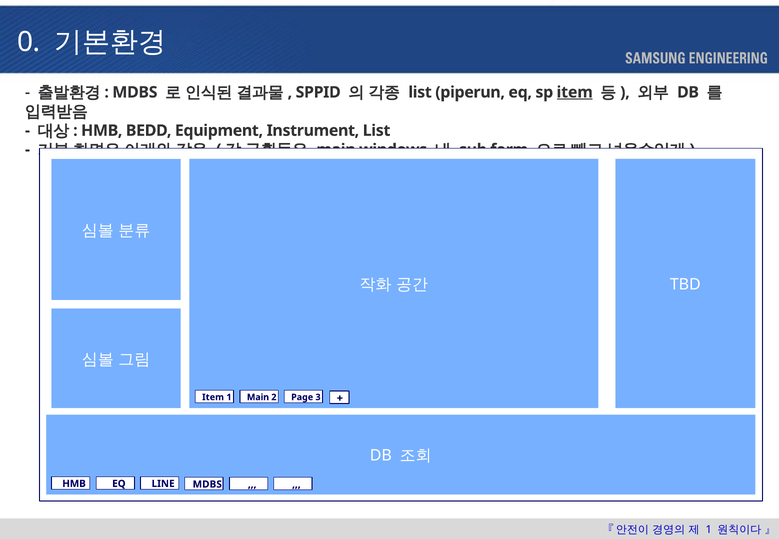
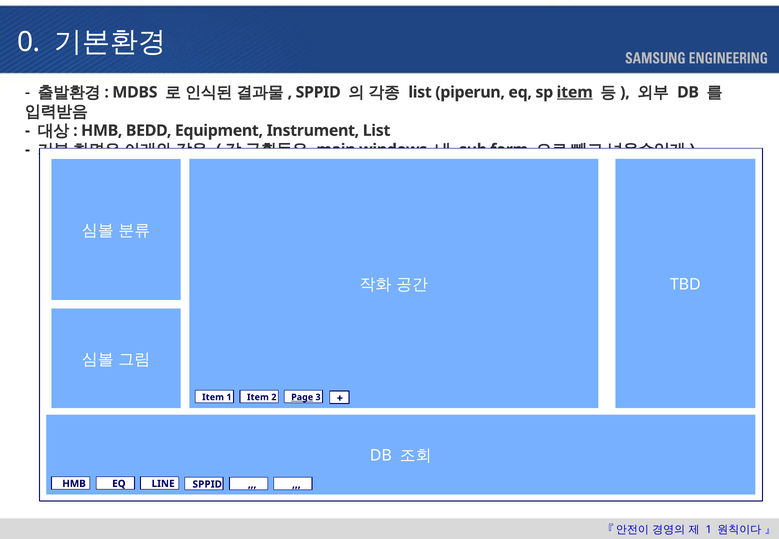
1 Main: Main -> Item
Page underline: none -> present
LINE MDBS: MDBS -> SPPID
